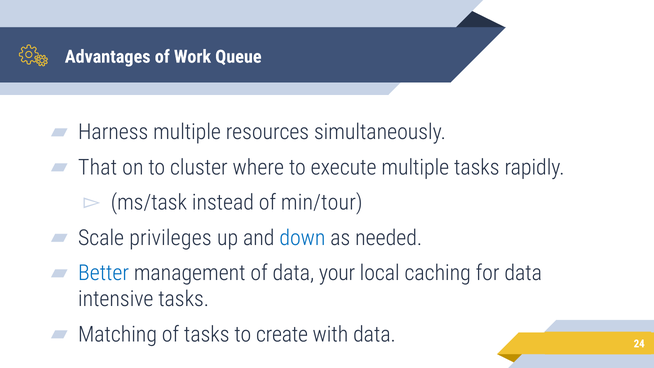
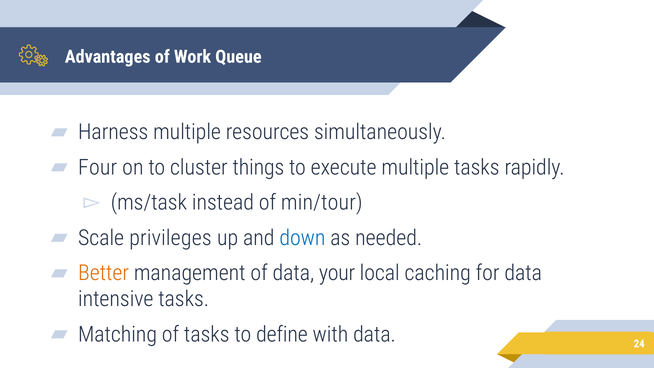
That: That -> Four
where: where -> things
Better colour: blue -> orange
create: create -> define
